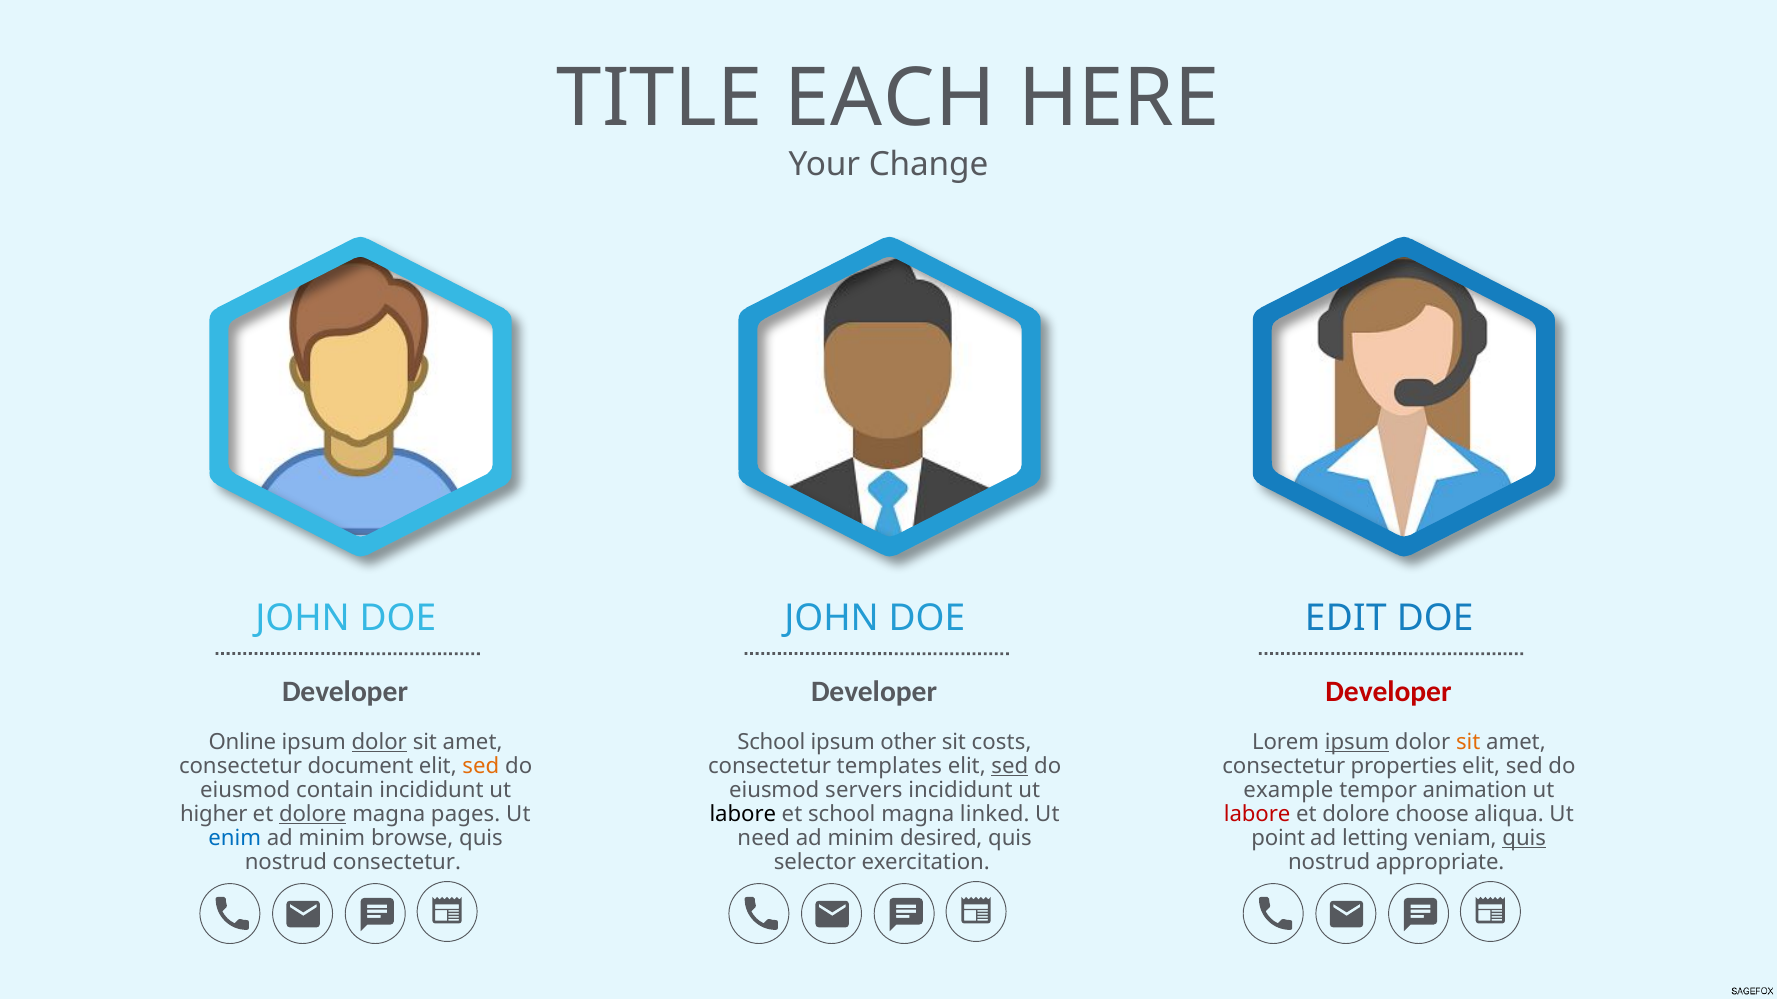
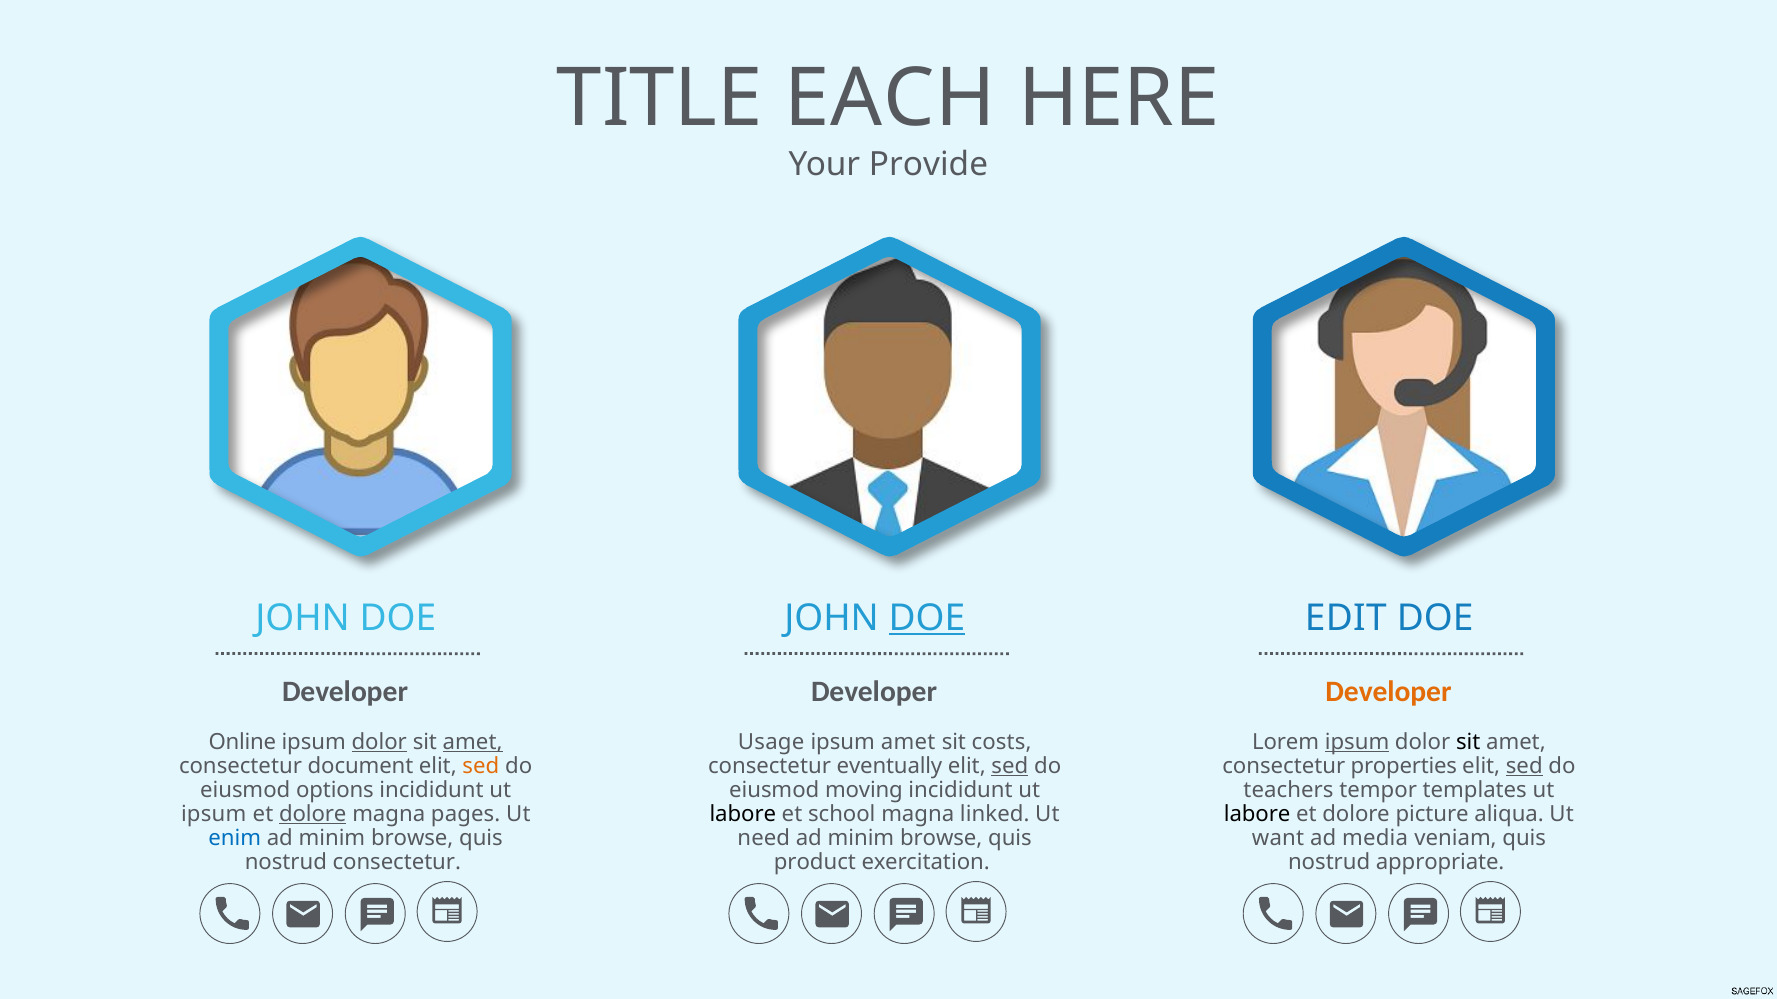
Change: Change -> Provide
DOE at (927, 618) underline: none -> present
Developer at (1388, 693) colour: red -> orange
amet at (473, 742) underline: none -> present
School at (771, 742): School -> Usage
ipsum other: other -> amet
sit at (1468, 742) colour: orange -> black
templates: templates -> eventually
sed at (1524, 766) underline: none -> present
contain: contain -> options
servers: servers -> moving
example: example -> teachers
animation: animation -> templates
higher at (214, 814): higher -> ipsum
labore at (1257, 814) colour: red -> black
choose: choose -> picture
desired at (941, 838): desired -> browse
point: point -> want
letting: letting -> media
quis at (1524, 838) underline: present -> none
selector: selector -> product
